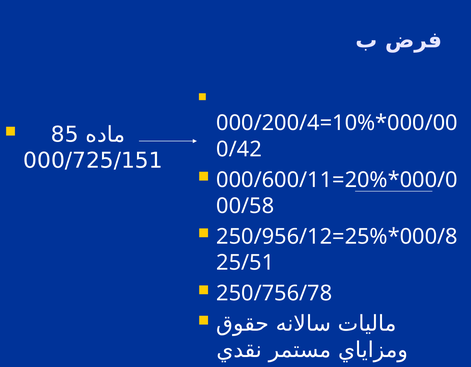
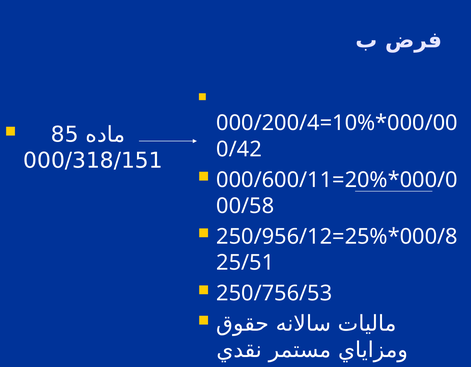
000/725/151: 000/725/151 -> 000/318/151
250/756/78: 250/756/78 -> 250/756/53
